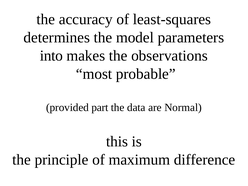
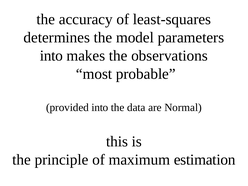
provided part: part -> into
difference: difference -> estimation
